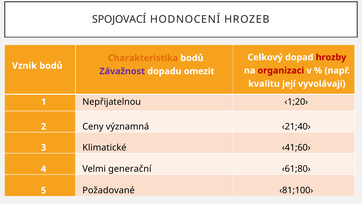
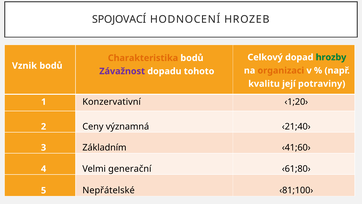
hrozby colour: red -> green
organizaci colour: red -> orange
omezit: omezit -> tohoto
vyvolávají: vyvolávají -> potraviny
Nepřijatelnou: Nepřijatelnou -> Konzervativní
Klimatické: Klimatické -> Základním
Požadované: Požadované -> Nepřátelské
